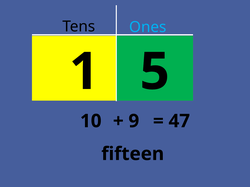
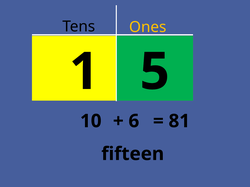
Ones colour: light blue -> yellow
9: 9 -> 6
47: 47 -> 81
